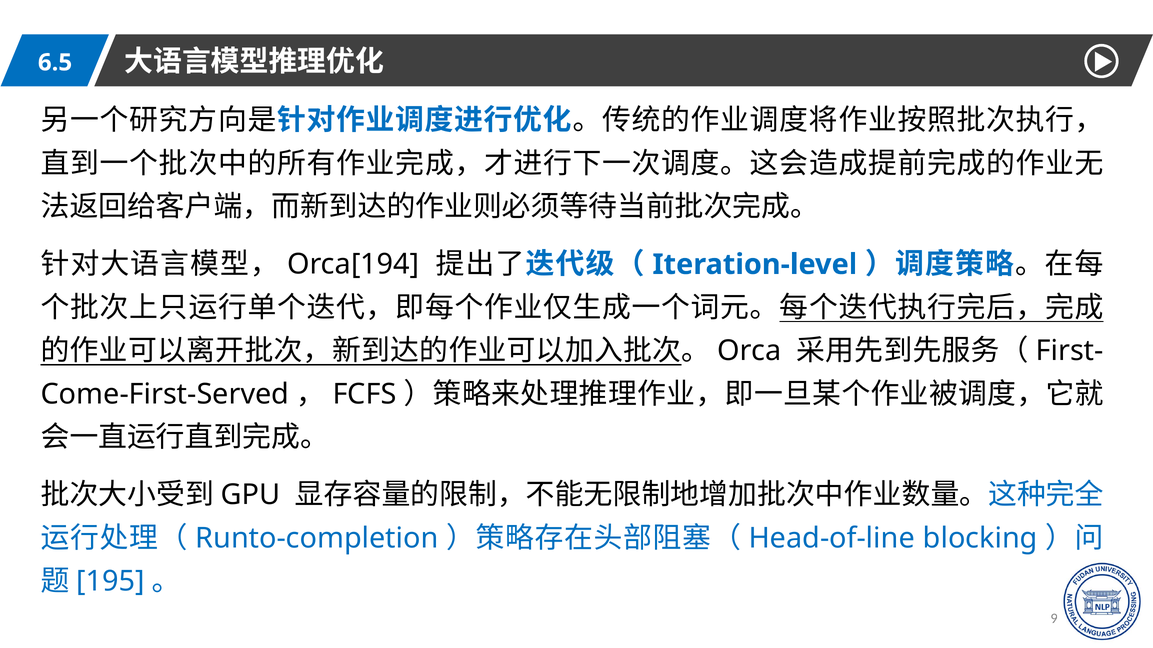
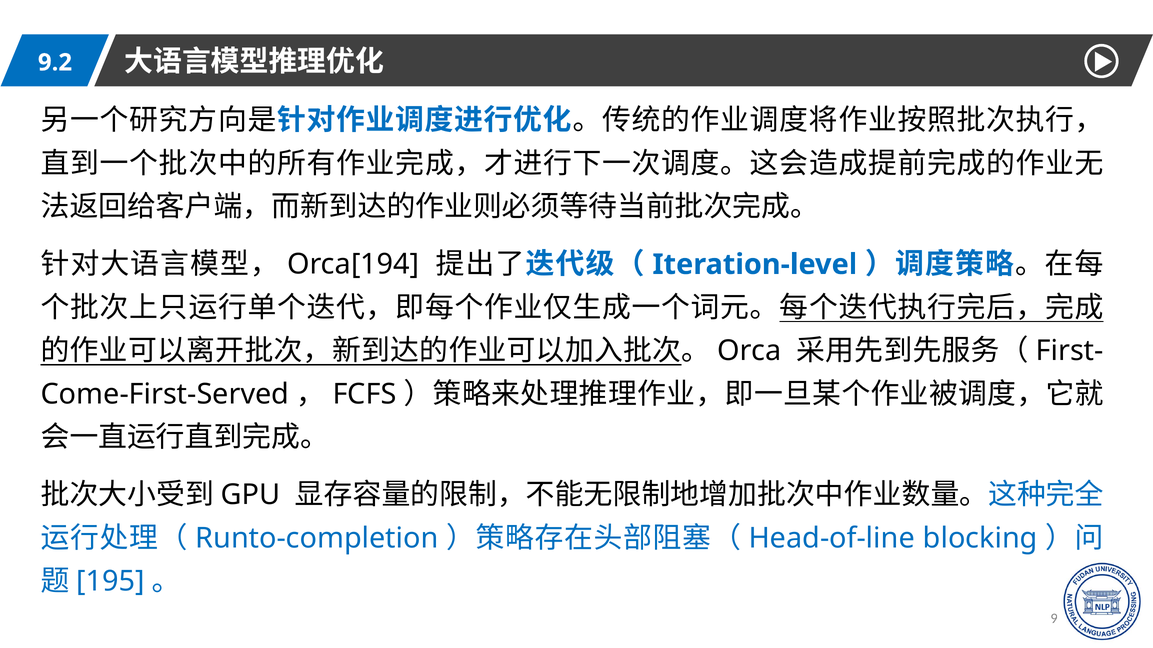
6.5: 6.5 -> 9.2
